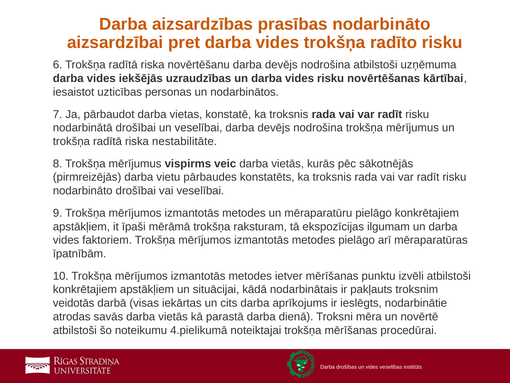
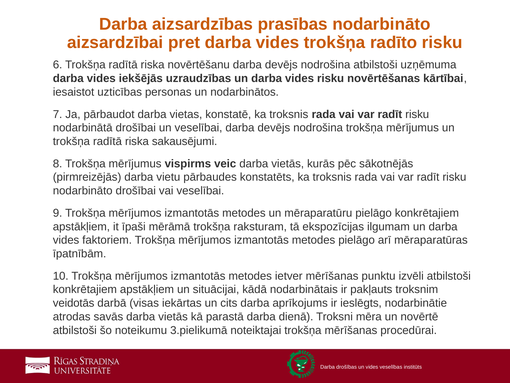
nestabilitāte: nestabilitāte -> sakausējumi
4.pielikumā: 4.pielikumā -> 3.pielikumā
